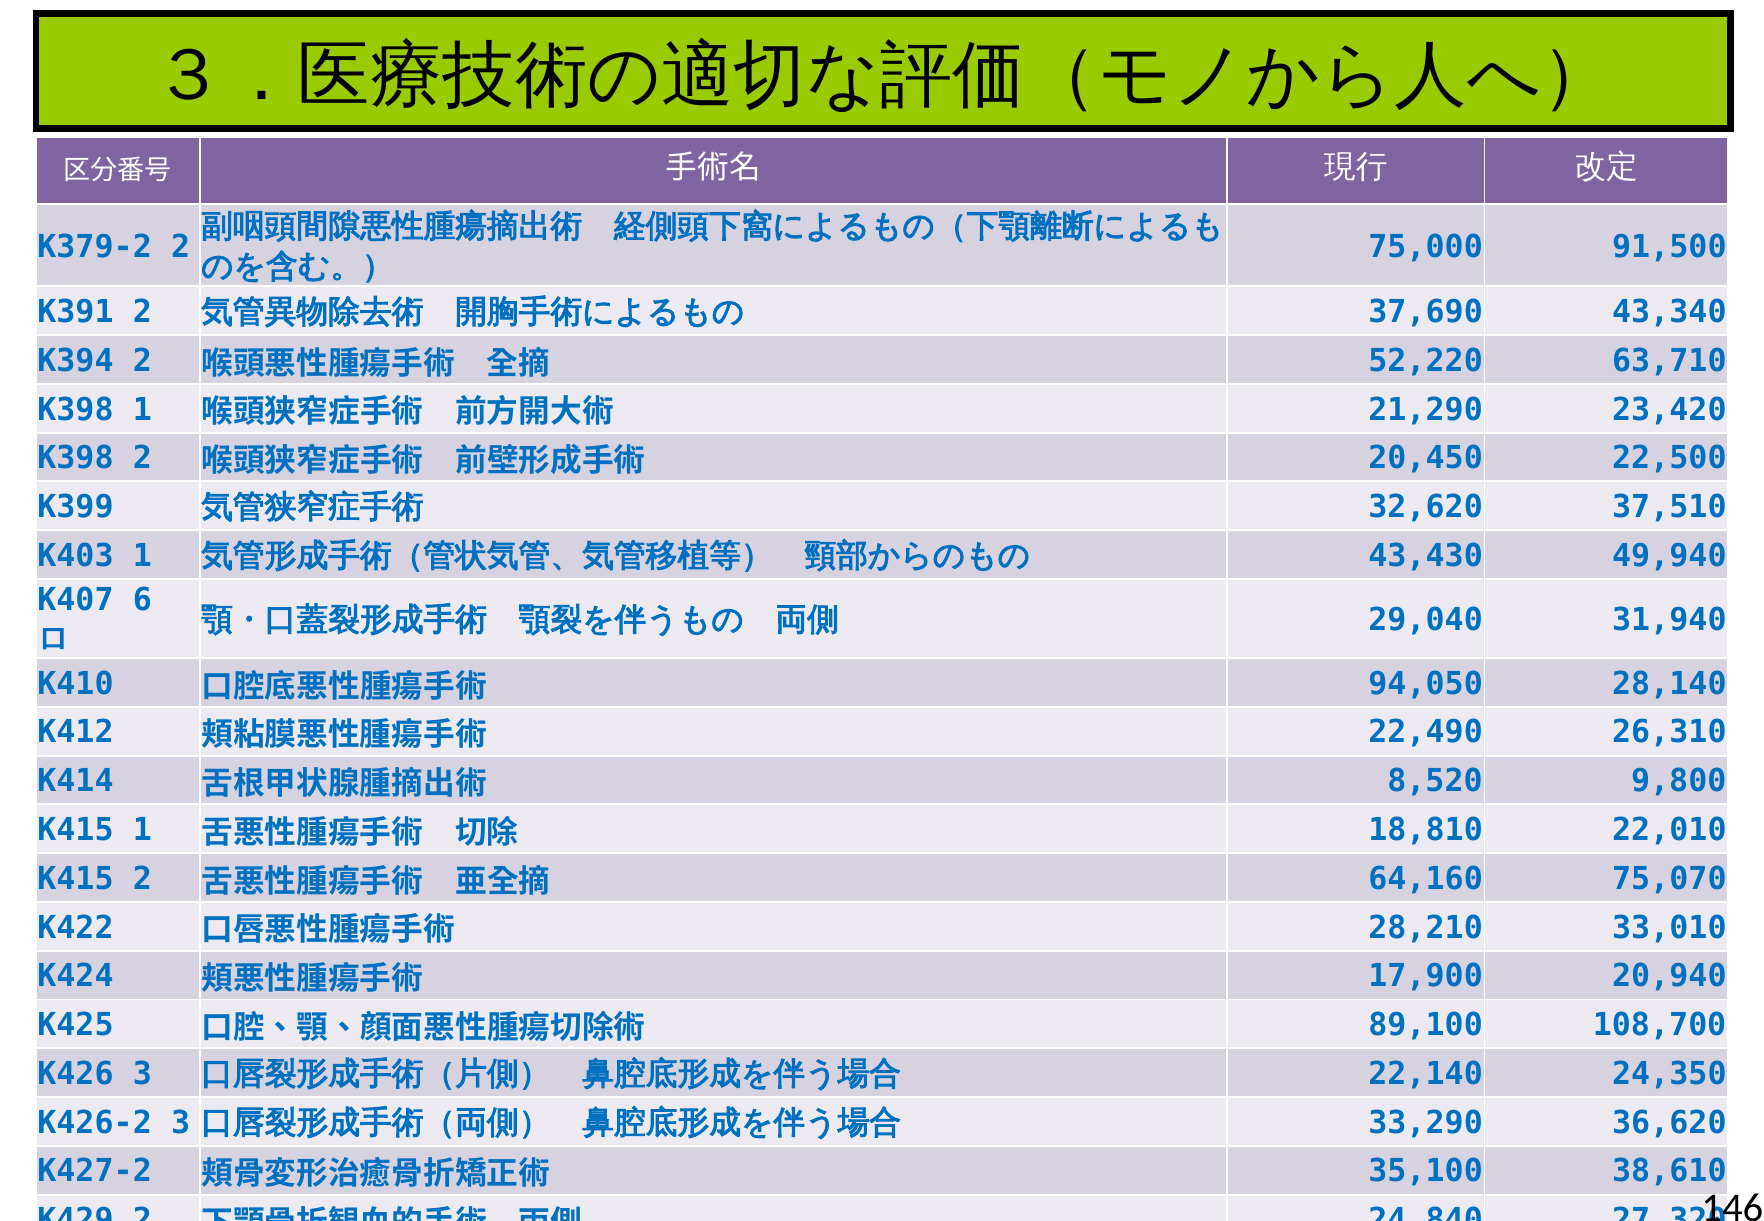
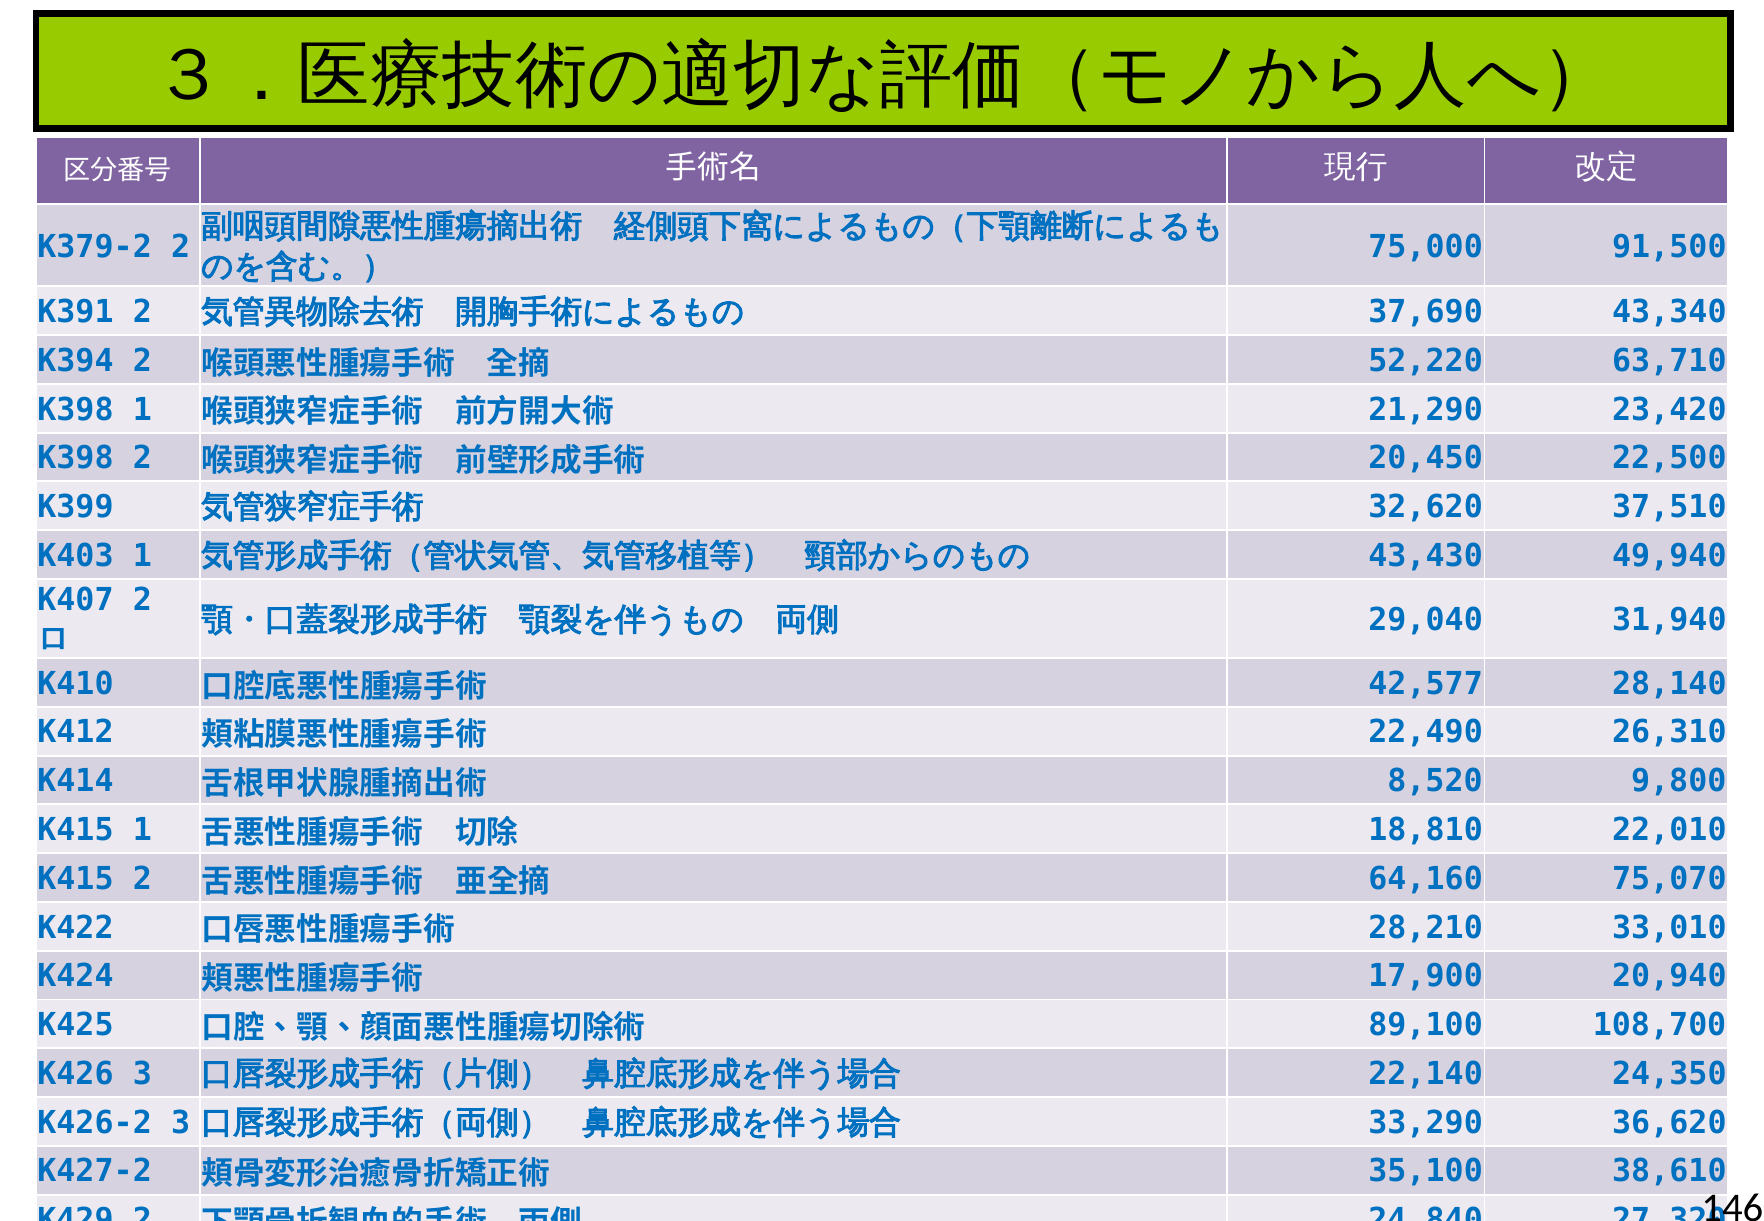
K407 6: 6 -> 2
94,050: 94,050 -> 42,577
